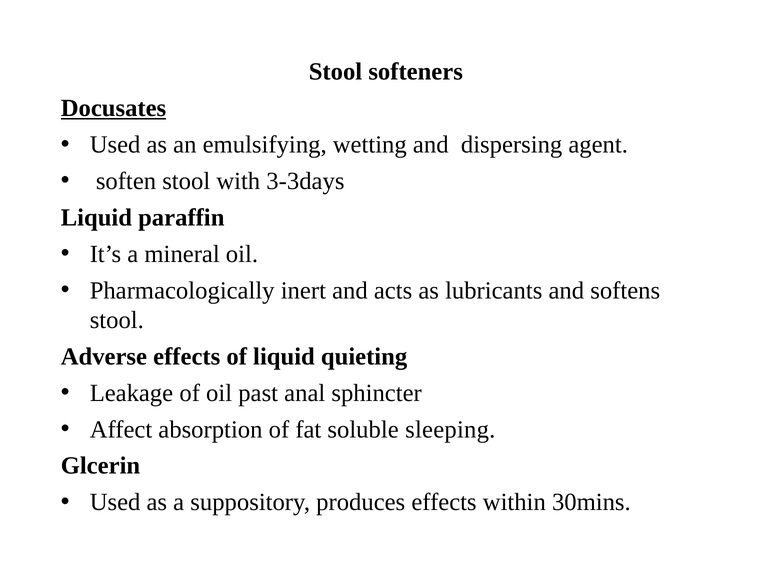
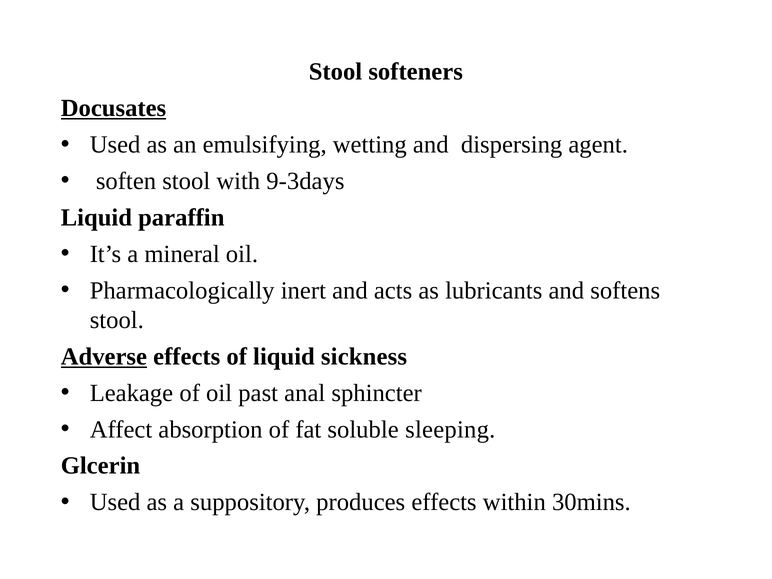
3-3days: 3-3days -> 9-3days
Adverse underline: none -> present
quieting: quieting -> sickness
